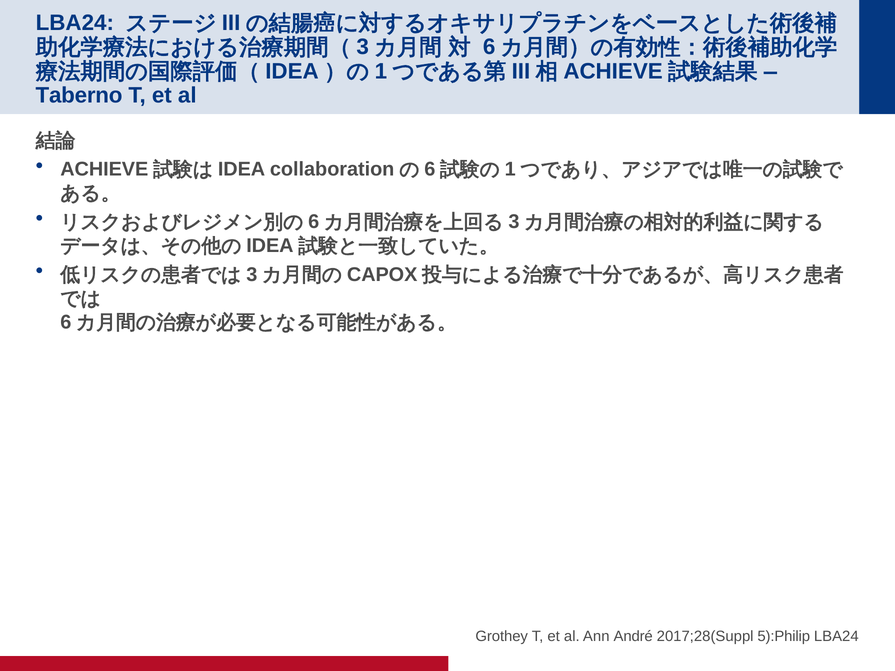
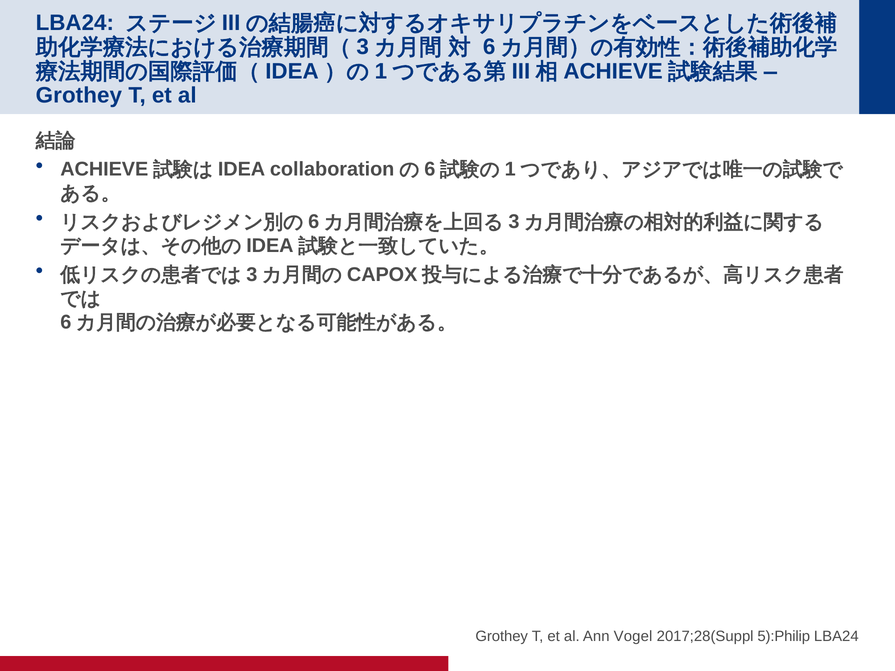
Taberno at (79, 95): Taberno -> Grothey
André: André -> Vogel
